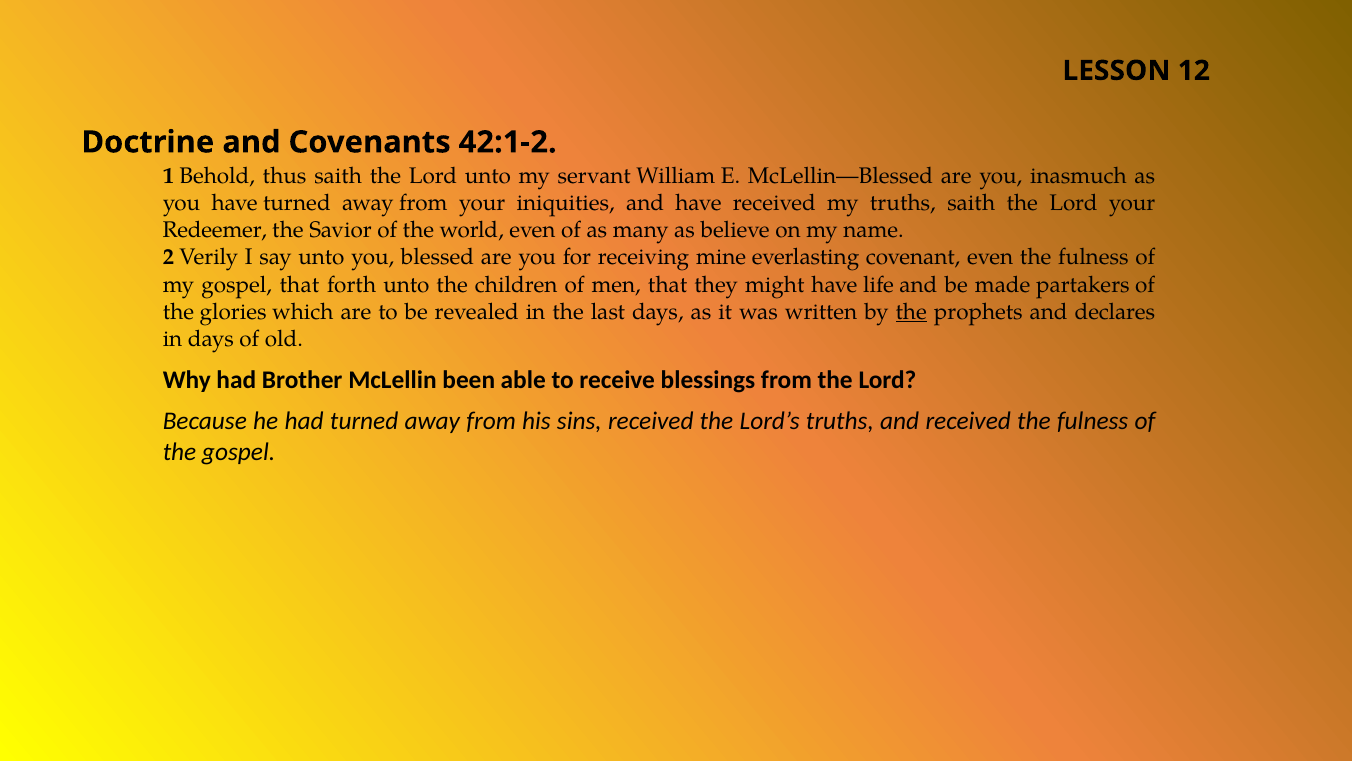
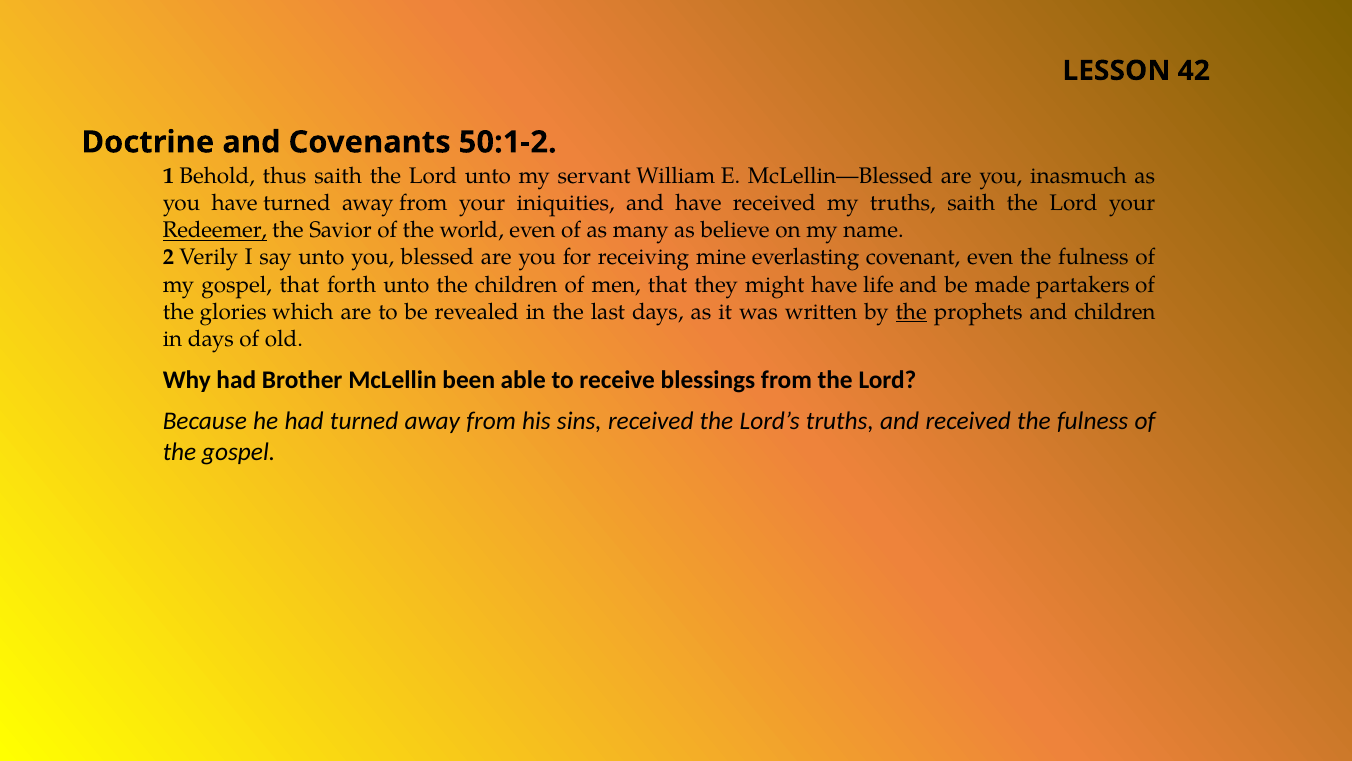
12: 12 -> 42
42:1-2: 42:1-2 -> 50:1-2
Redeemer underline: none -> present
and declares: declares -> children
